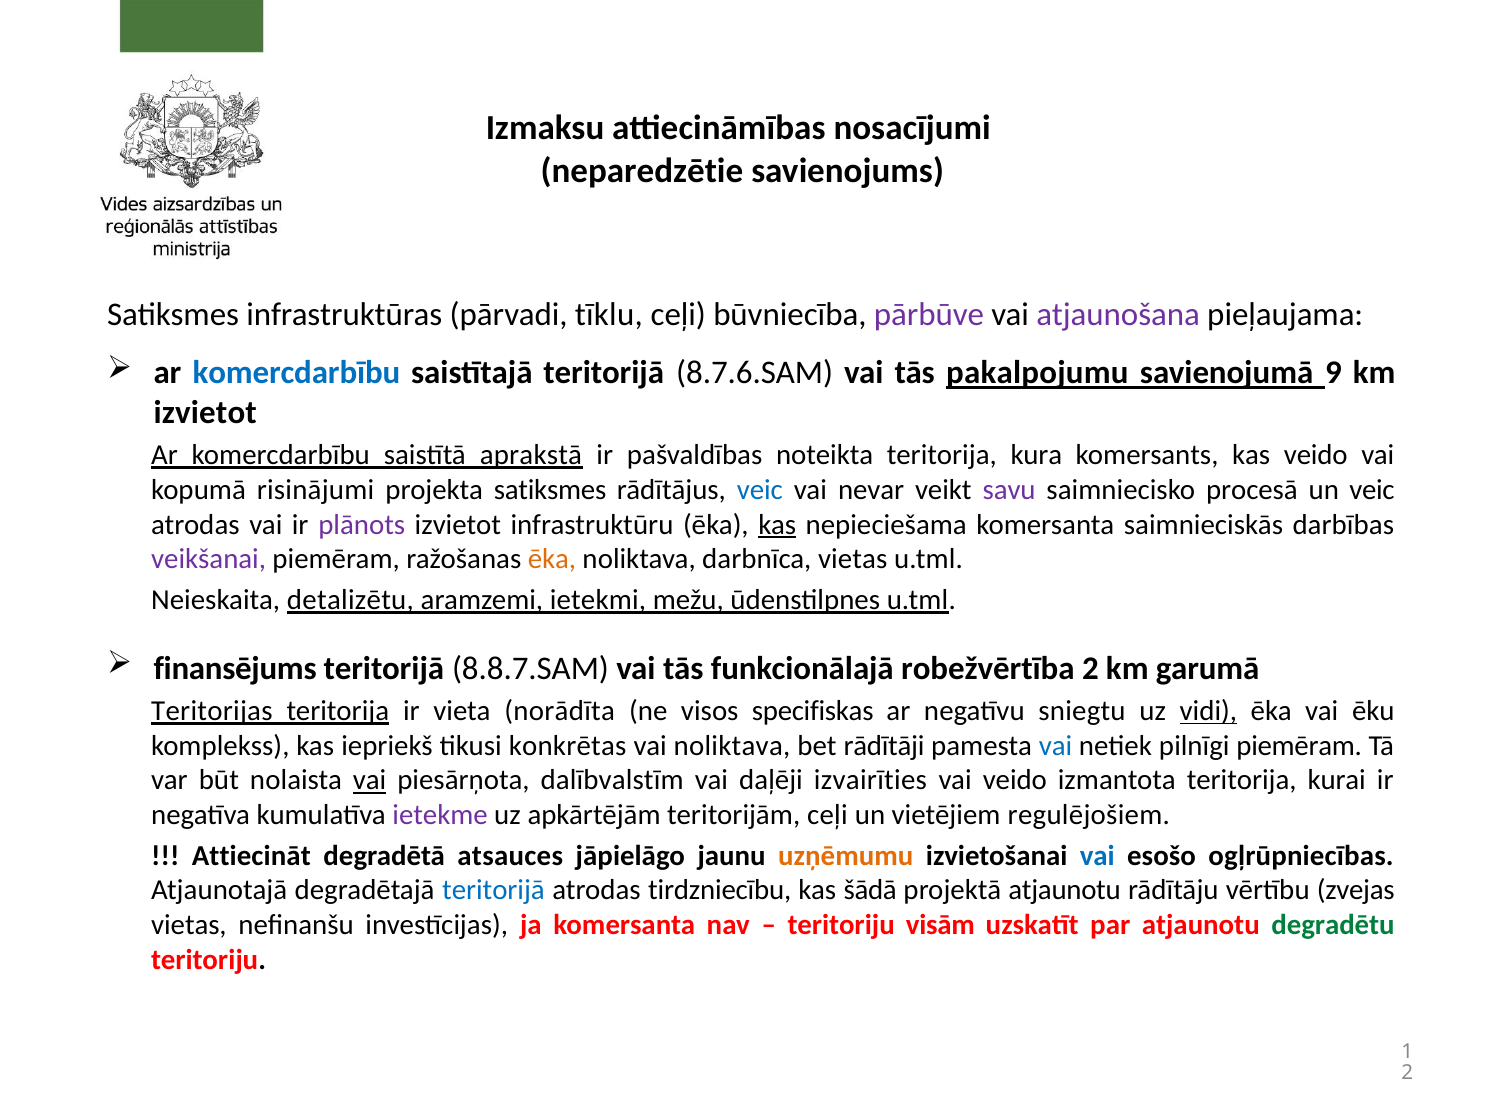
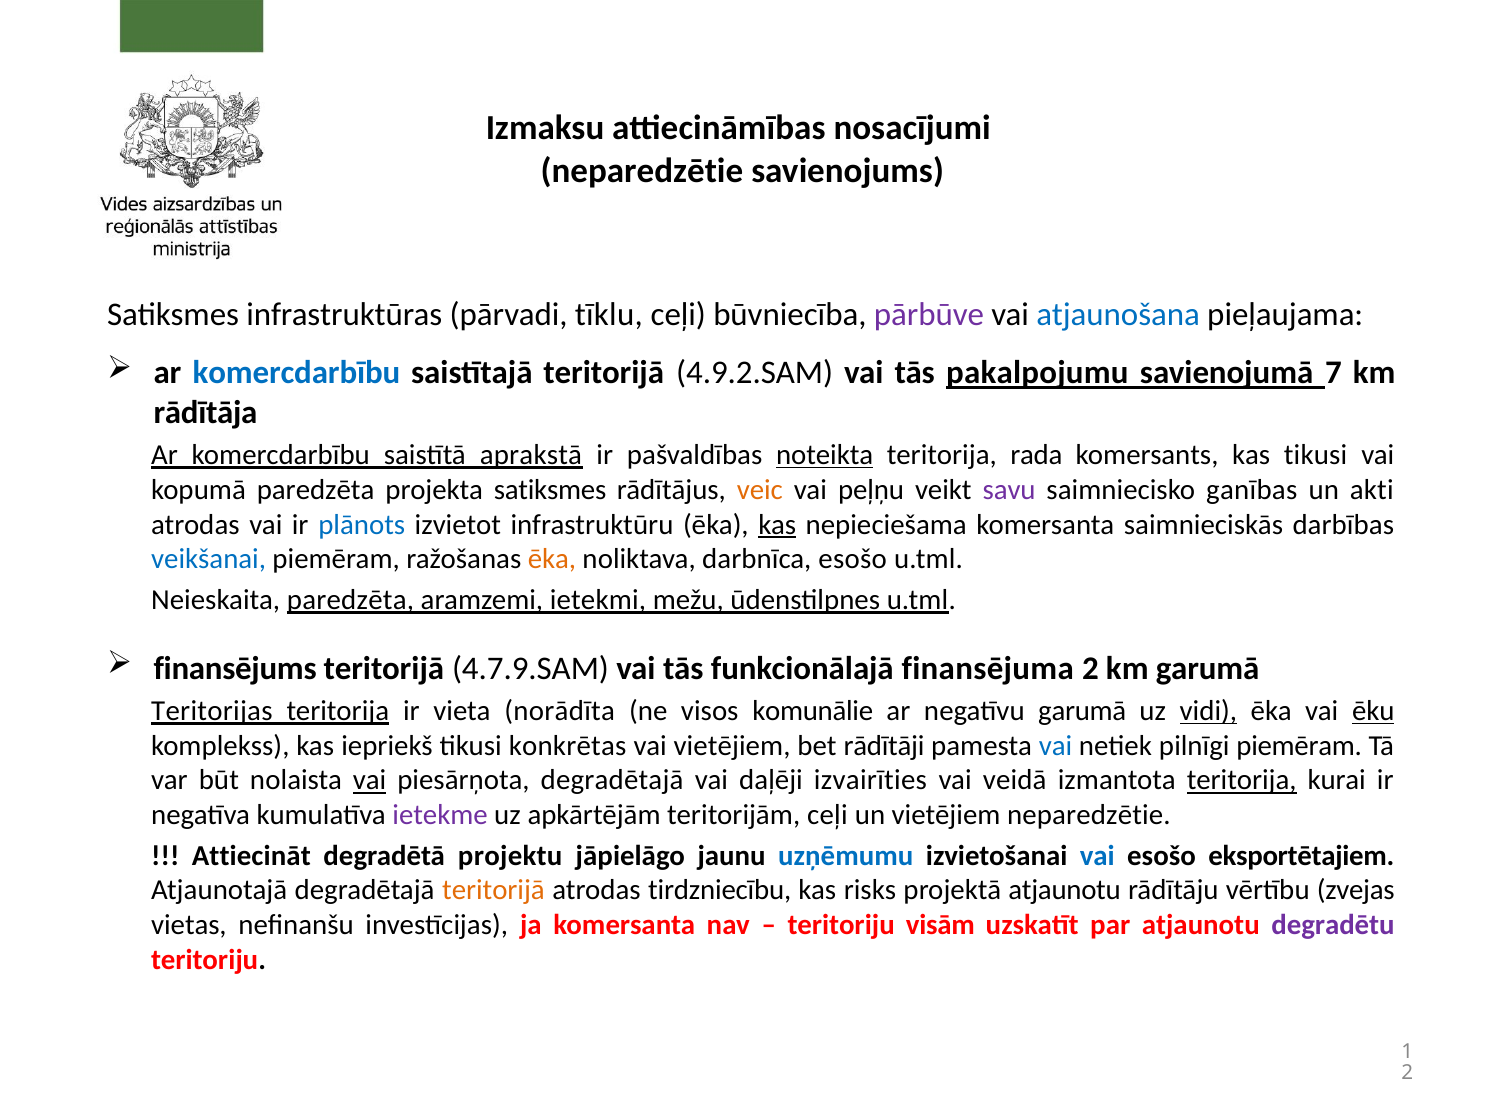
atjaunošana colour: purple -> blue
8.7.6.SAM: 8.7.6.SAM -> 4.9.2.SAM
9: 9 -> 7
izvietot at (205, 412): izvietot -> rādītāja
noteikta underline: none -> present
kura: kura -> rada
kas veido: veido -> tikusi
kopumā risinājumi: risinājumi -> paredzēta
veic at (760, 490) colour: blue -> orange
nevar: nevar -> peļņu
procesā: procesā -> ganības
un veic: veic -> akti
plānots colour: purple -> blue
veikšanai colour: purple -> blue
darbnīca vietas: vietas -> esošo
Neieskaita detalizētu: detalizētu -> paredzēta
8.8.7.SAM: 8.8.7.SAM -> 4.7.9.SAM
robežvērtība: robežvērtība -> finansējuma
specifiskas: specifiskas -> komunālie
negatīvu sniegtu: sniegtu -> garumā
ēku underline: none -> present
vai noliktava: noliktava -> vietējiem
piesārņota dalībvalstīm: dalībvalstīm -> degradētajā
vai veido: veido -> veidā
teritorija at (1242, 780) underline: none -> present
vietējiem regulējošiem: regulējošiem -> neparedzētie
atsauces: atsauces -> projektu
uzņēmumu colour: orange -> blue
ogļrūpniecības: ogļrūpniecības -> eksportētajiem
teritorijā at (493, 890) colour: blue -> orange
šādā: šādā -> risks
degradētu colour: green -> purple
